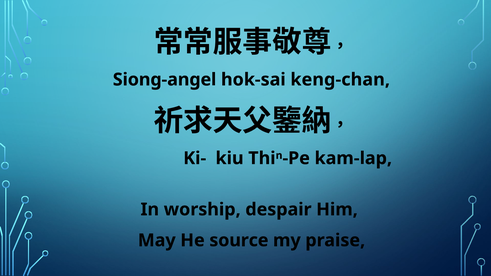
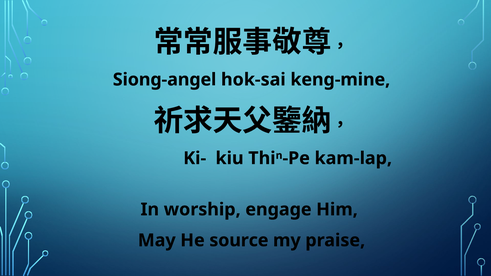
keng-chan: keng-chan -> keng-mine
despair: despair -> engage
